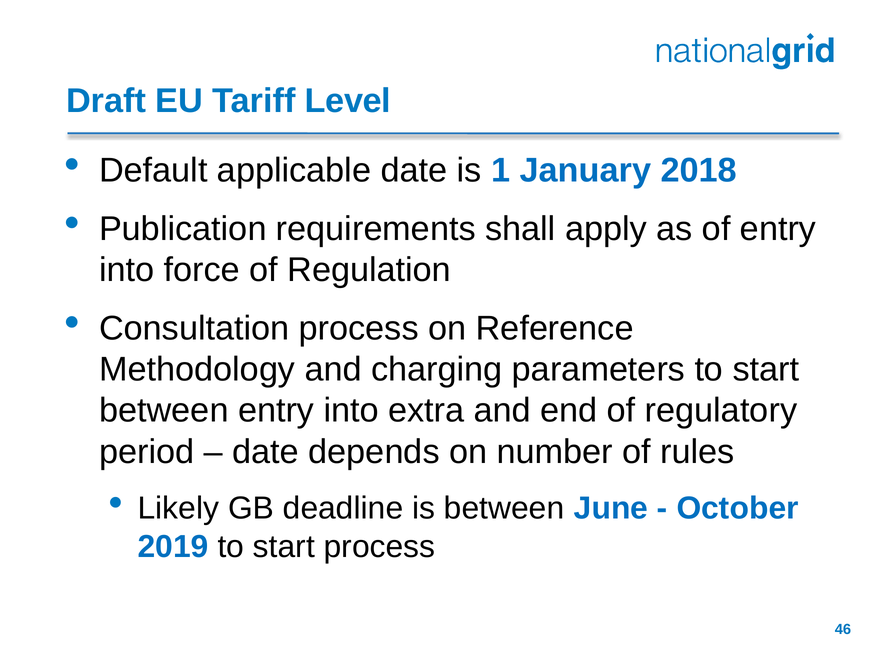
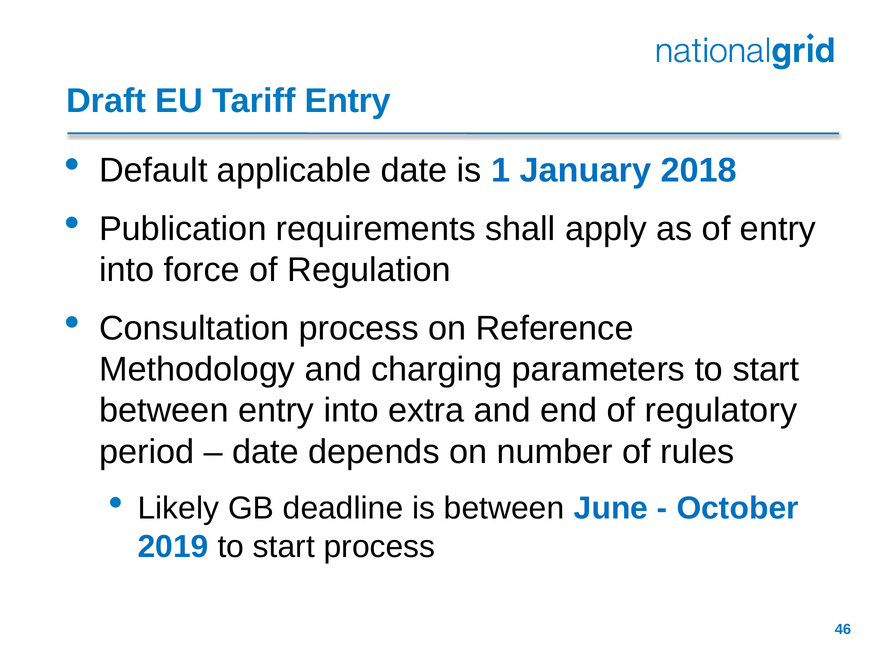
Tariff Level: Level -> Entry
